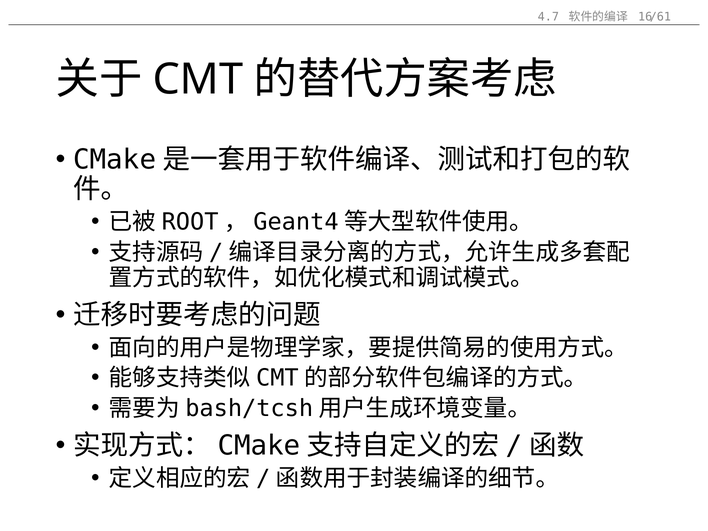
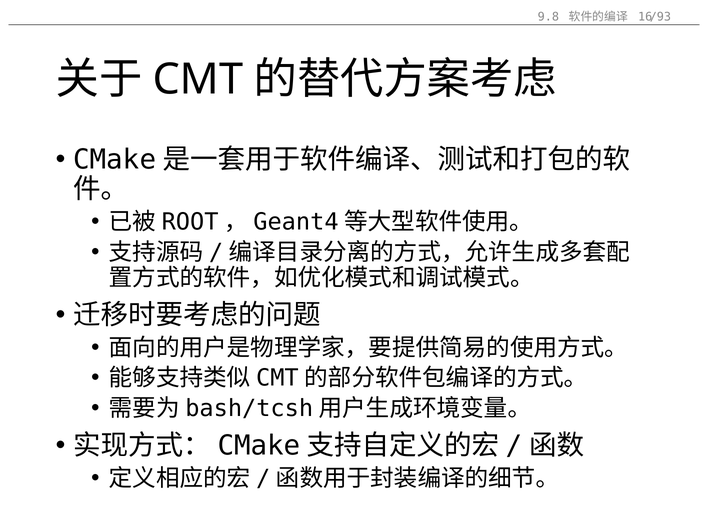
4.7: 4.7 -> 9.8
/61: /61 -> /93
